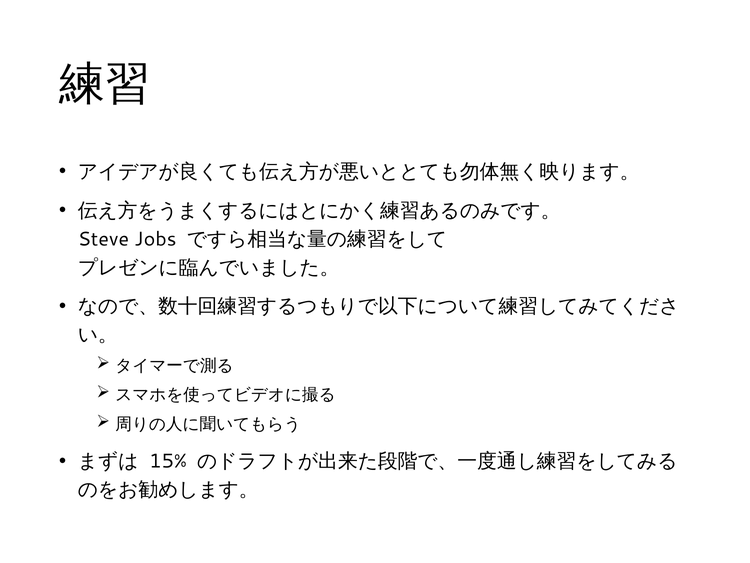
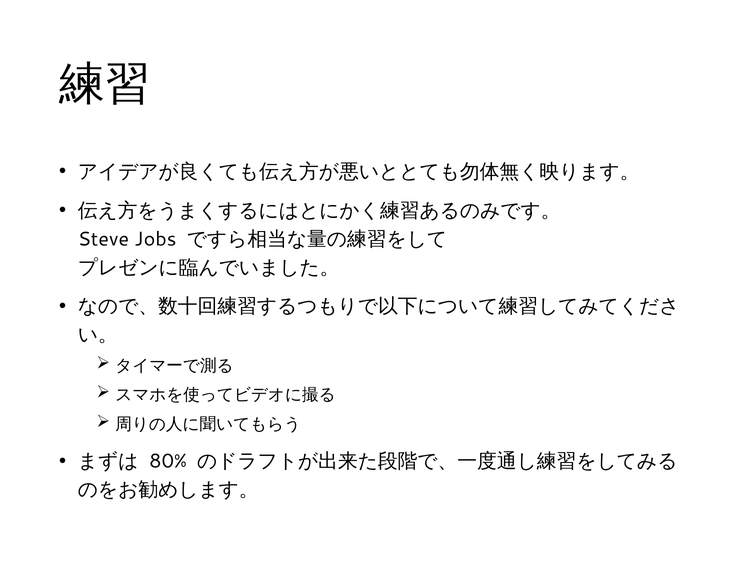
15%: 15% -> 80%
